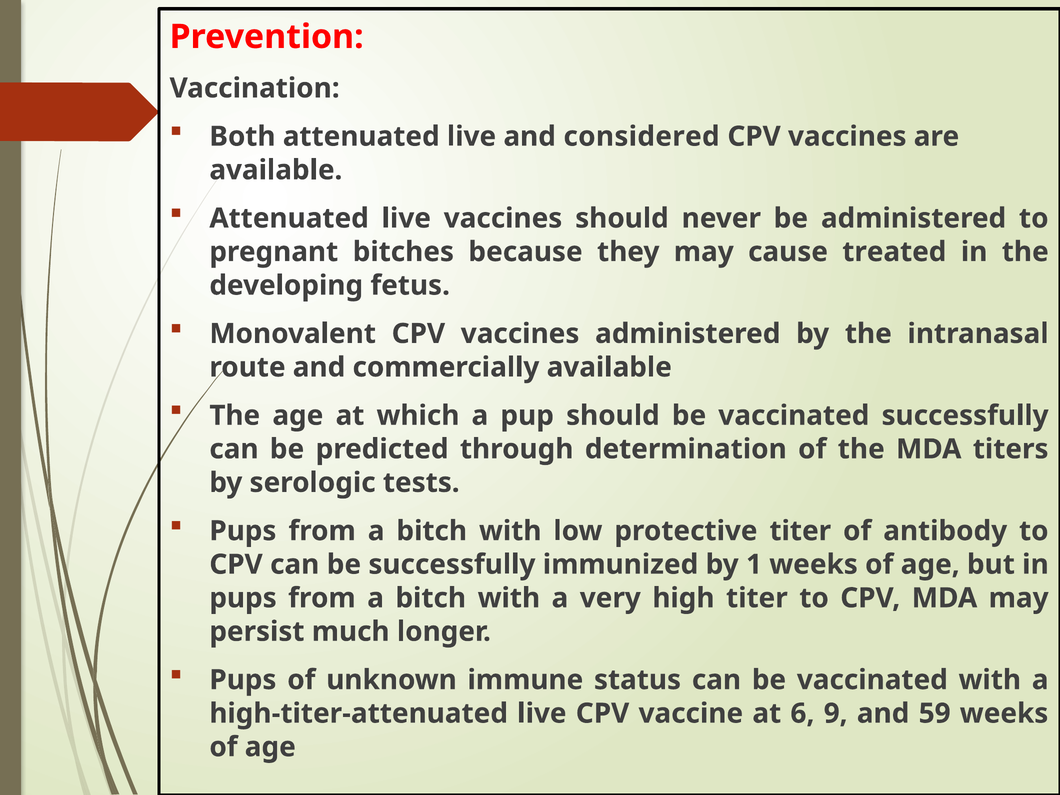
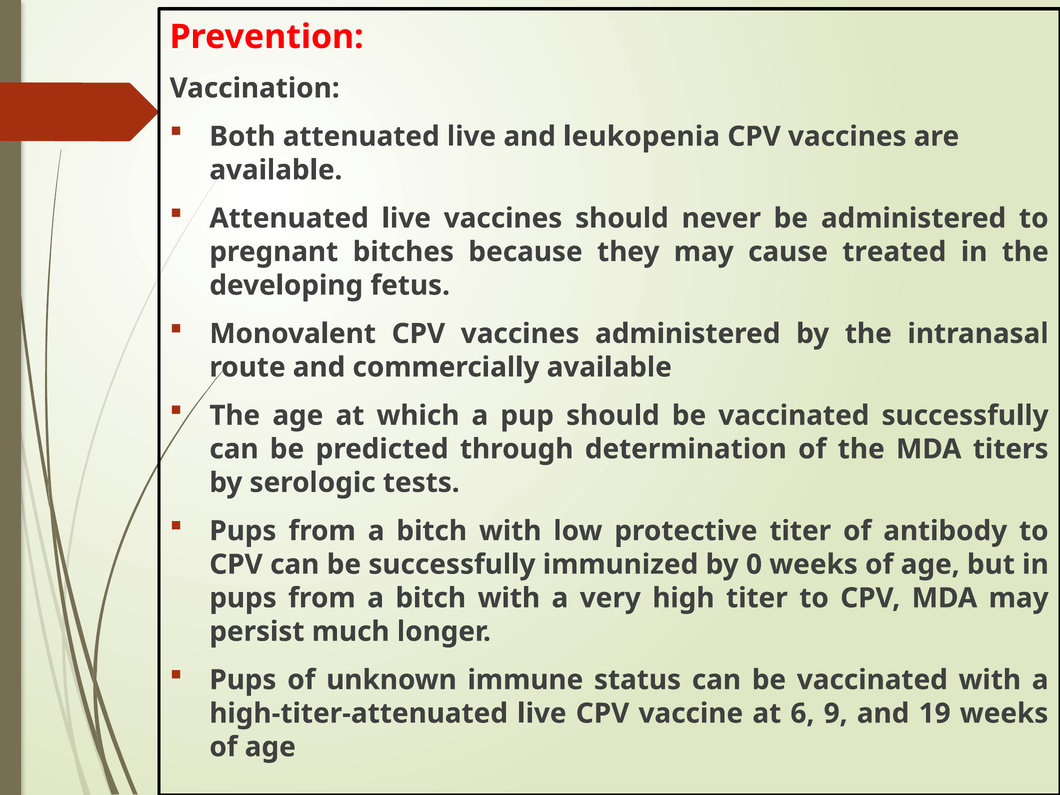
considered: considered -> leukopenia
1: 1 -> 0
59: 59 -> 19
